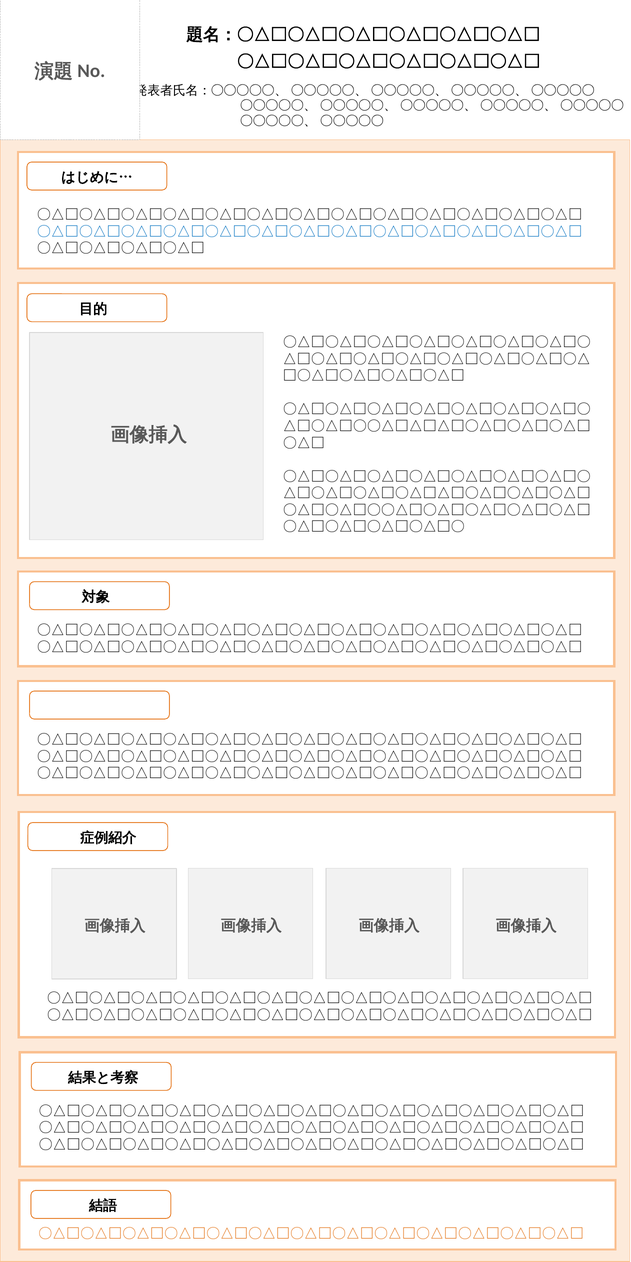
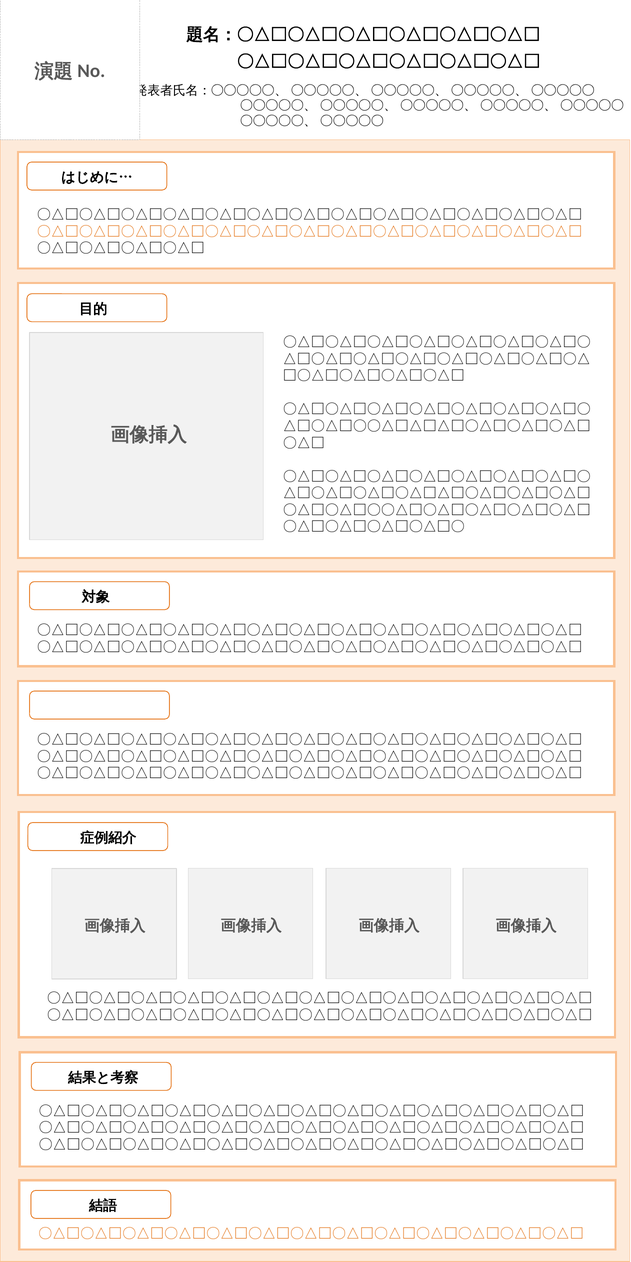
〇△□〇△□〇△□〇△□〇△□〇△□〇△□〇△□〇△□〇△□〇△□〇△□〇△□ at (310, 232) colour: blue -> orange
